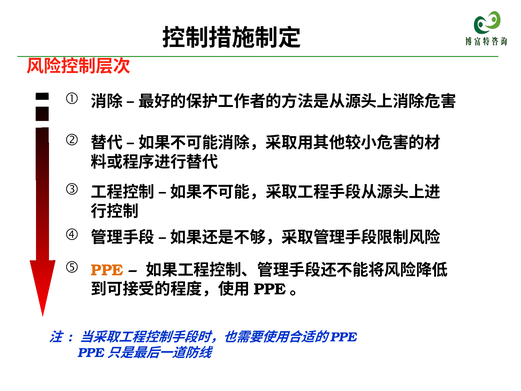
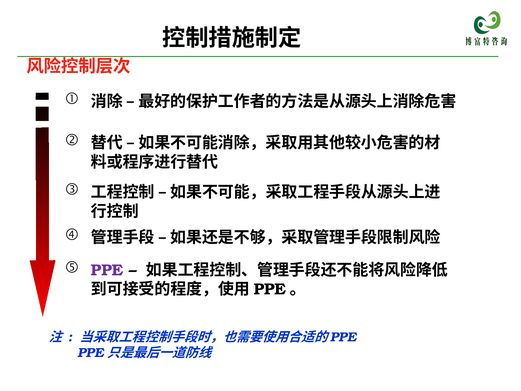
PPE colour: orange -> purple
